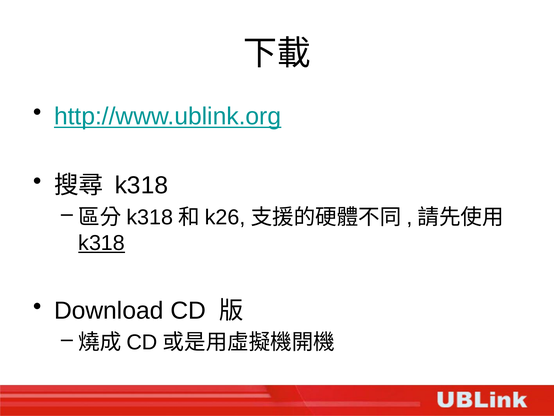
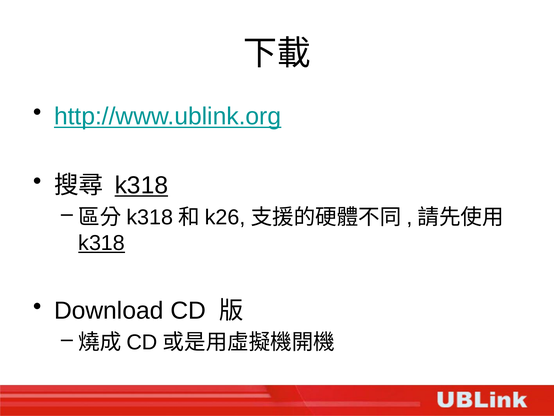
k318 at (141, 185) underline: none -> present
